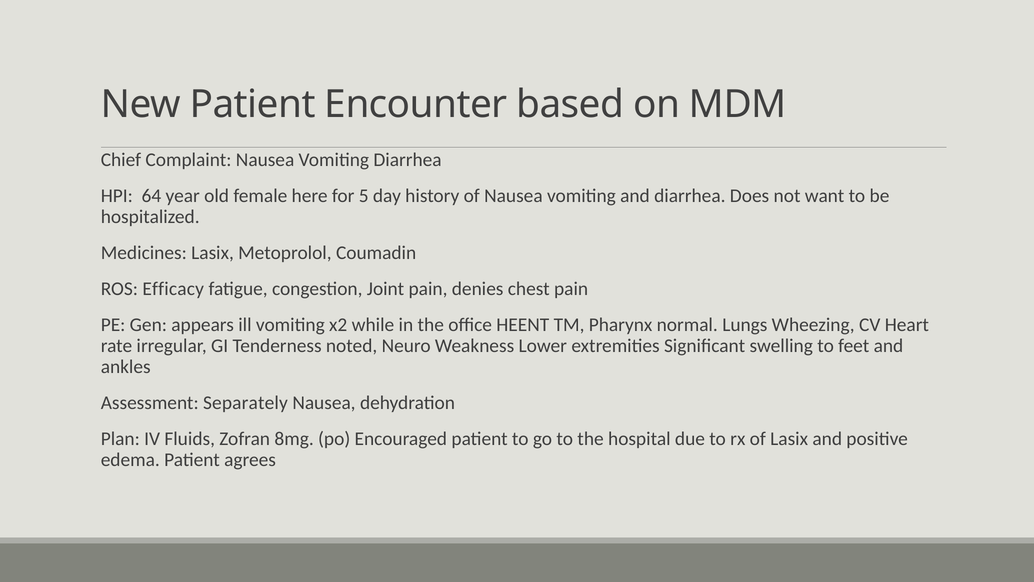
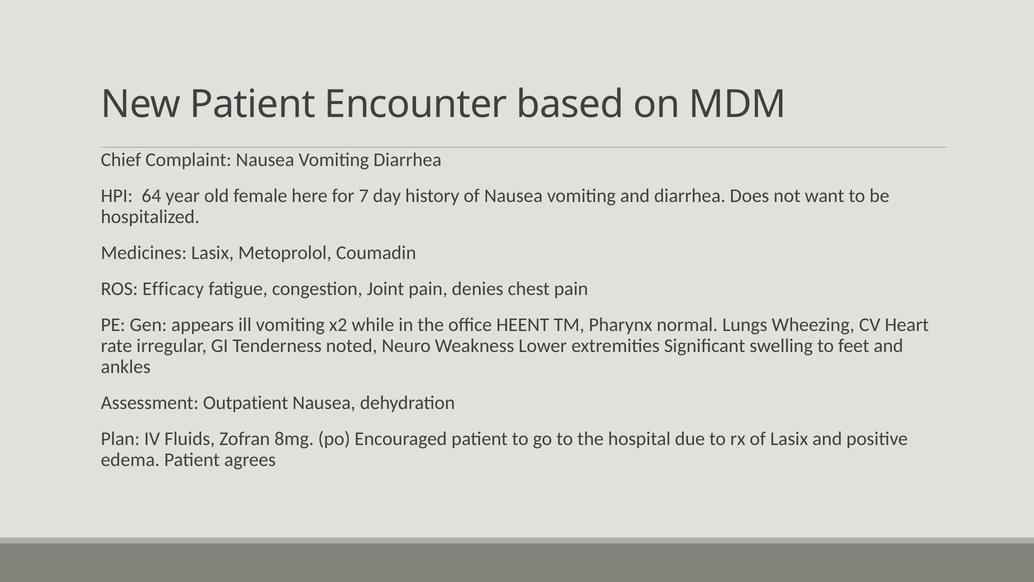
5: 5 -> 7
Separately: Separately -> Outpatient
